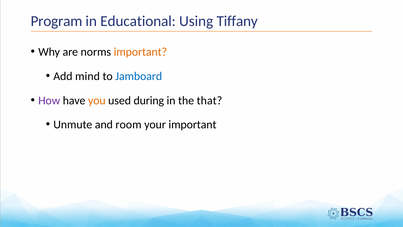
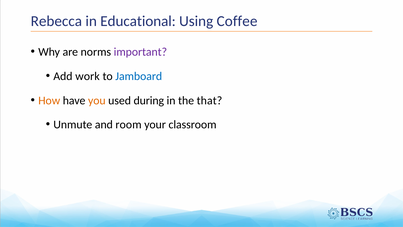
Program: Program -> Rebecca
Tiffany: Tiffany -> Coffee
important at (140, 52) colour: orange -> purple
mind: mind -> work
How colour: purple -> orange
your important: important -> classroom
